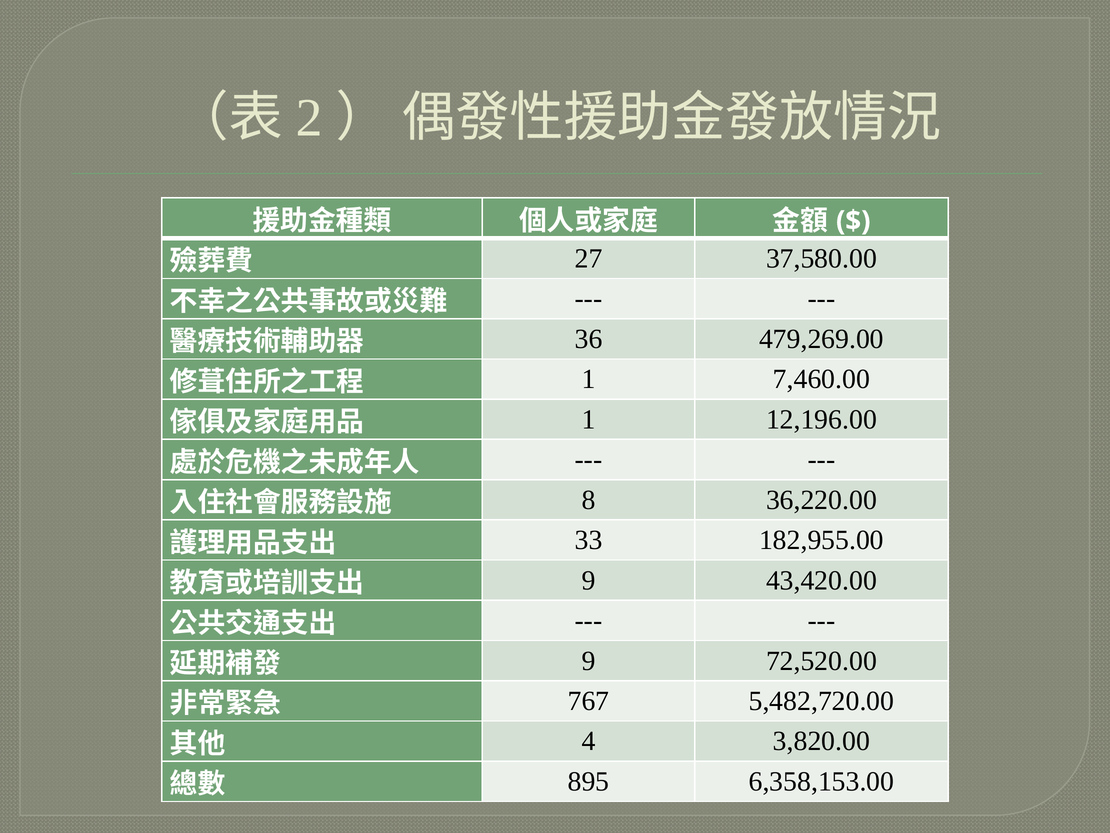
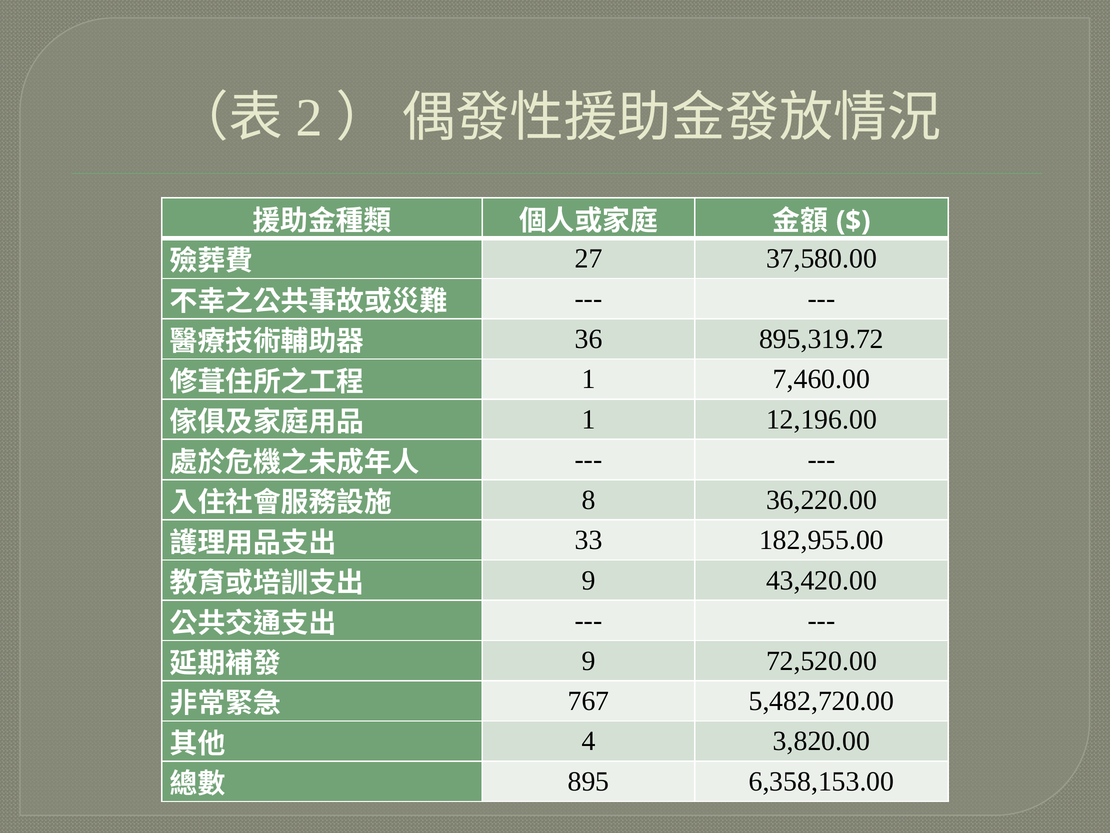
479,269.00: 479,269.00 -> 895,319.72
